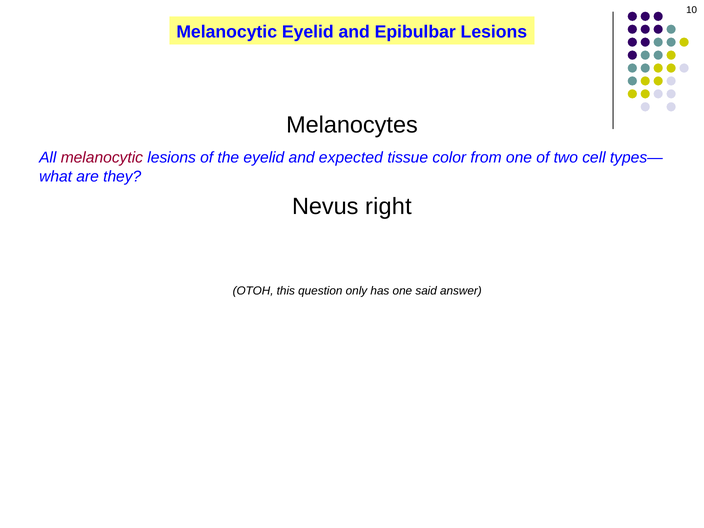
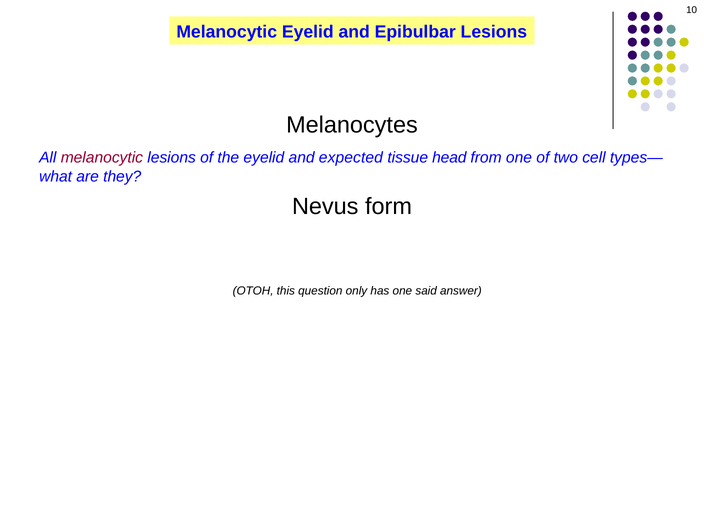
color: color -> head
right: right -> form
